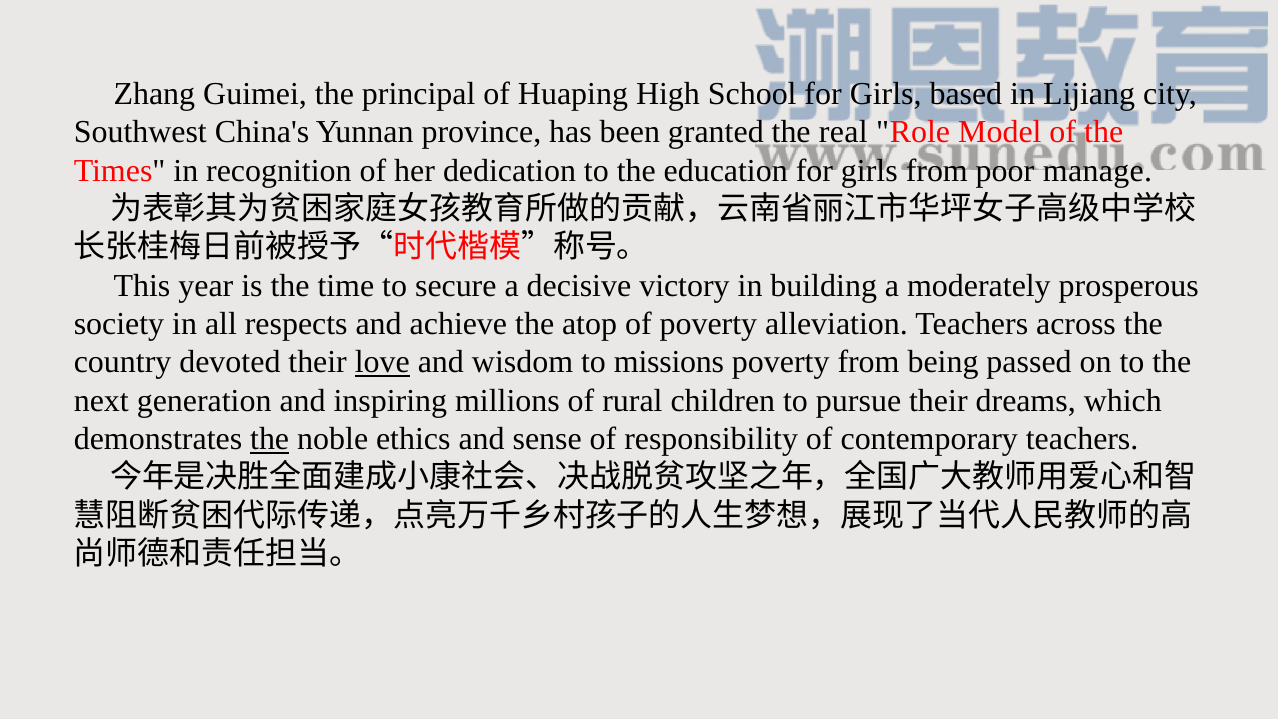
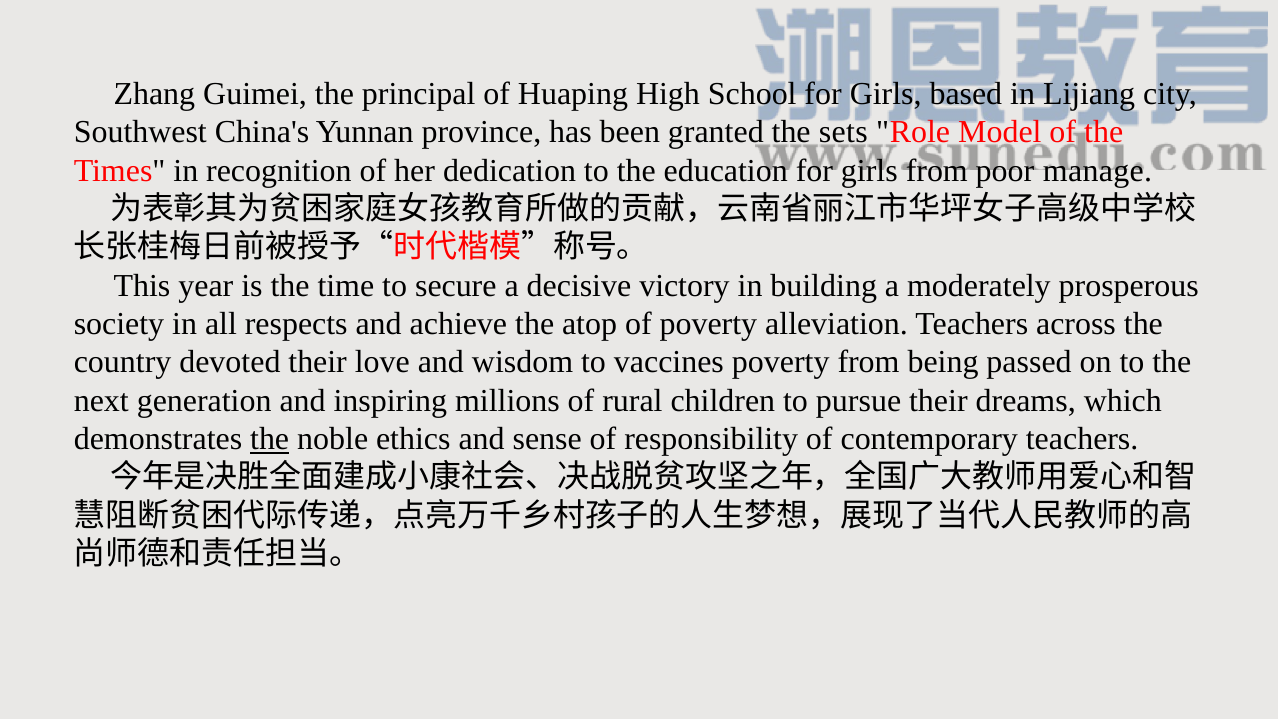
real: real -> sets
love underline: present -> none
missions: missions -> vaccines
